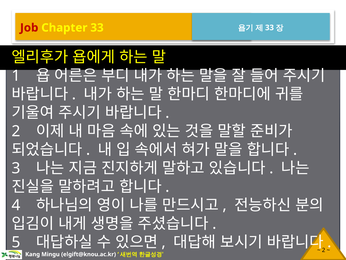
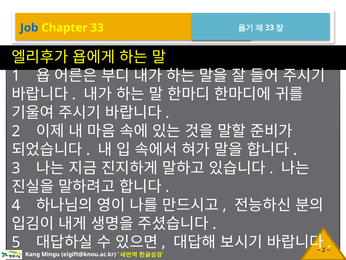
Job colour: red -> blue
